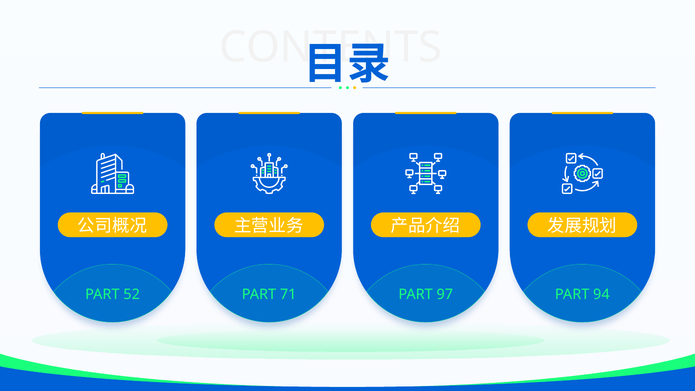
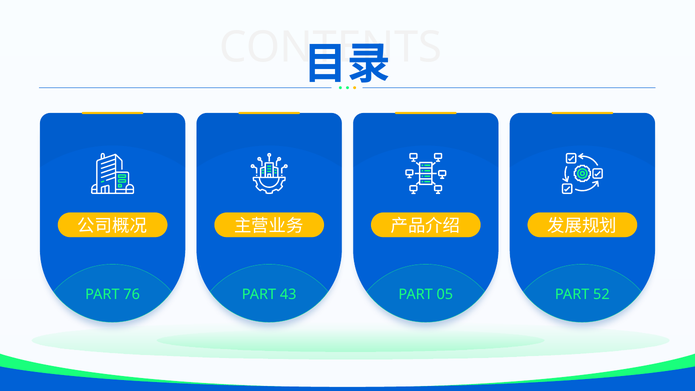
52: 52 -> 76
71: 71 -> 43
97: 97 -> 05
94: 94 -> 52
